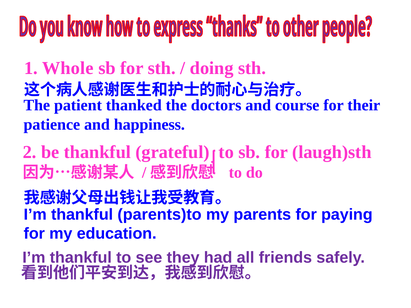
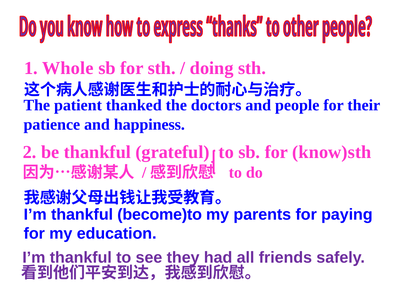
course: course -> people
laugh)sth: laugh)sth -> know)sth
parents)to: parents)to -> become)to
